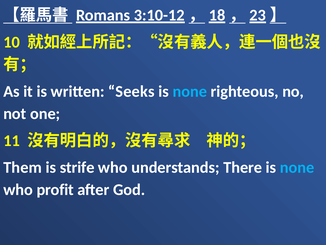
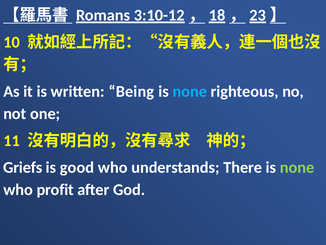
Seeks: Seeks -> Being
Them: Them -> Griefs
strife: strife -> good
none at (297, 167) colour: light blue -> light green
